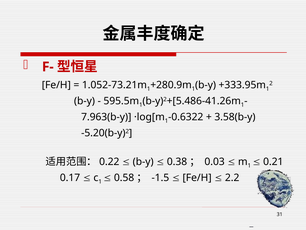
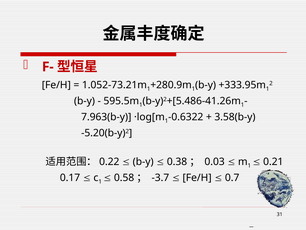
-1.5: -1.5 -> -3.7
2.2: 2.2 -> 0.7
